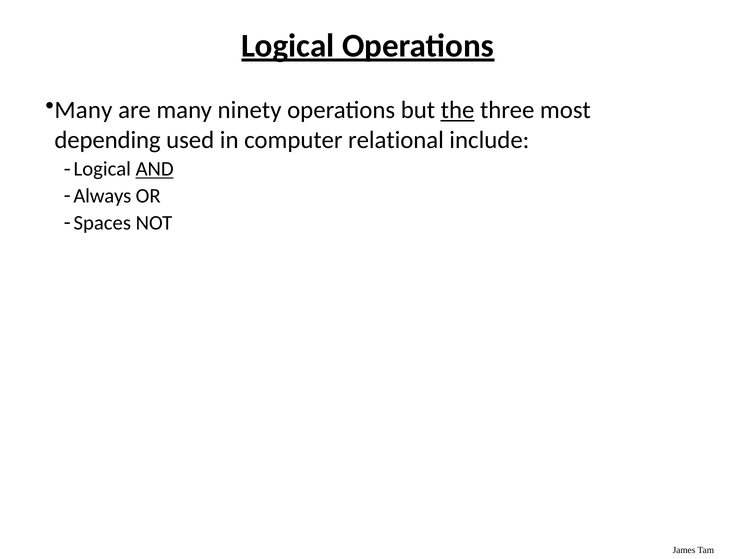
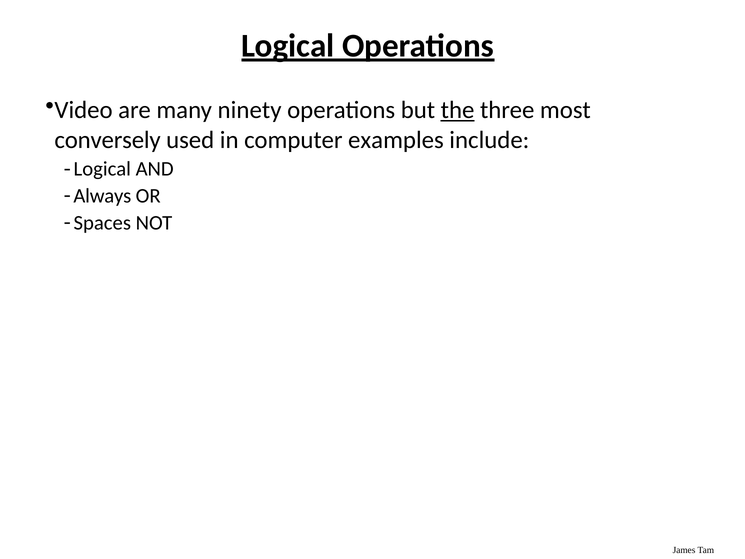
Many at (83, 110): Many -> Video
depending: depending -> conversely
relational: relational -> examples
AND underline: present -> none
